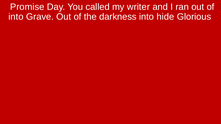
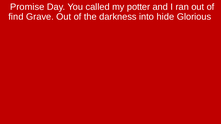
writer: writer -> potter
into at (16, 17): into -> find
